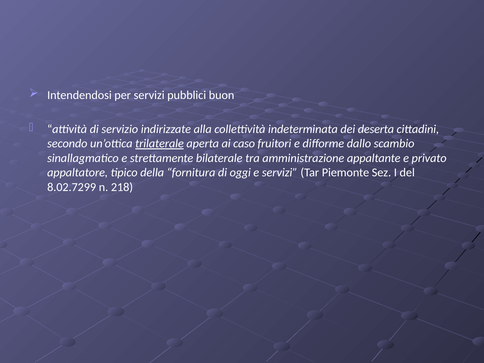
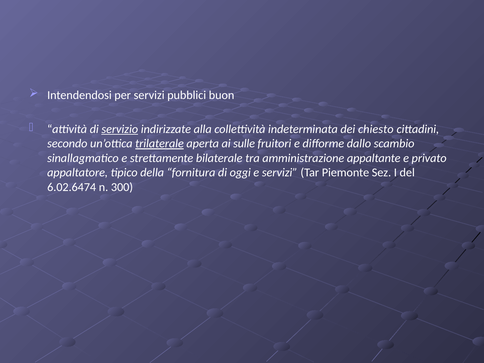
servizio underline: none -> present
deserta: deserta -> chiesto
caso: caso -> sulle
8.02.7299: 8.02.7299 -> 6.02.6474
218: 218 -> 300
